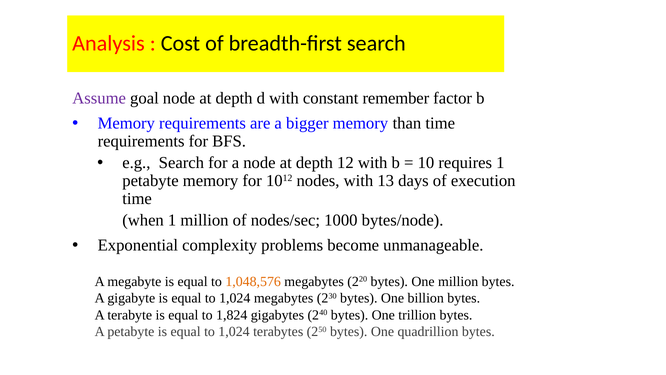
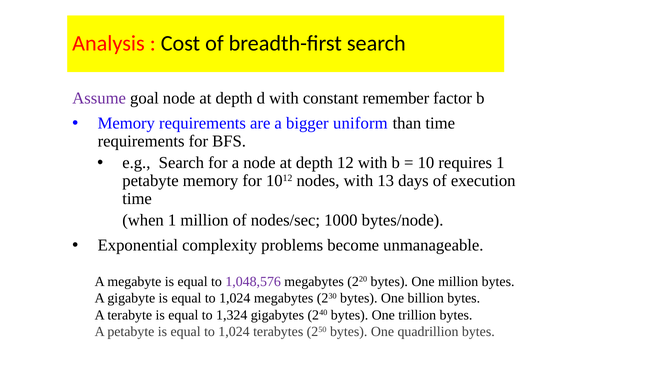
bigger memory: memory -> uniform
1,048,576 colour: orange -> purple
1,824: 1,824 -> 1,324
